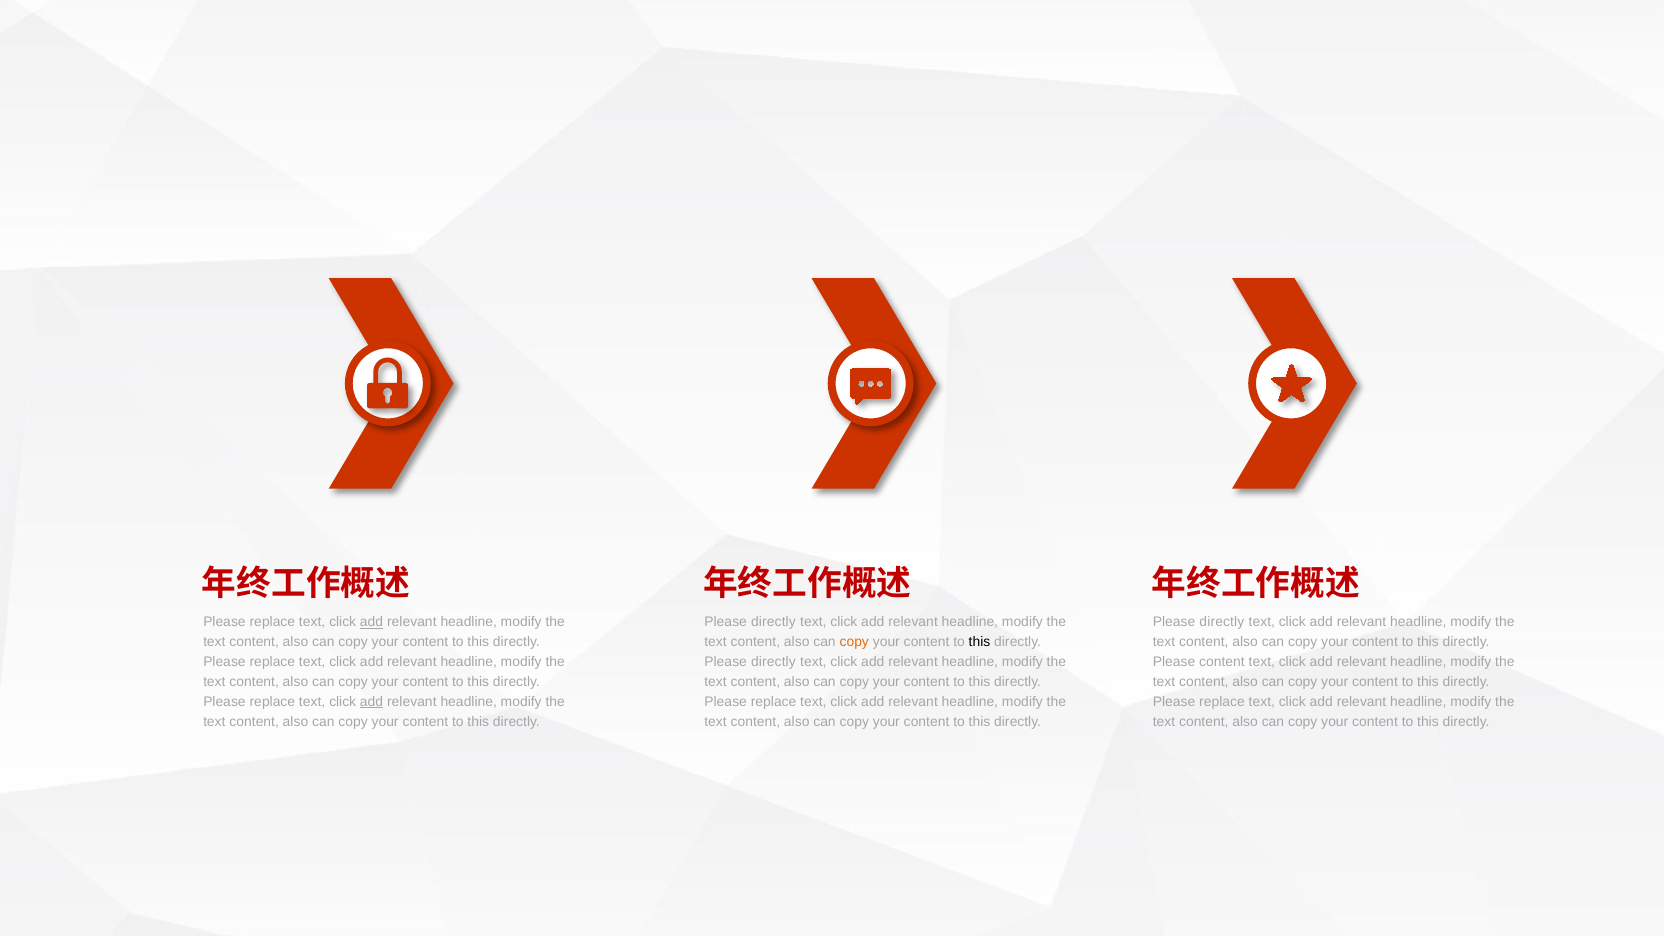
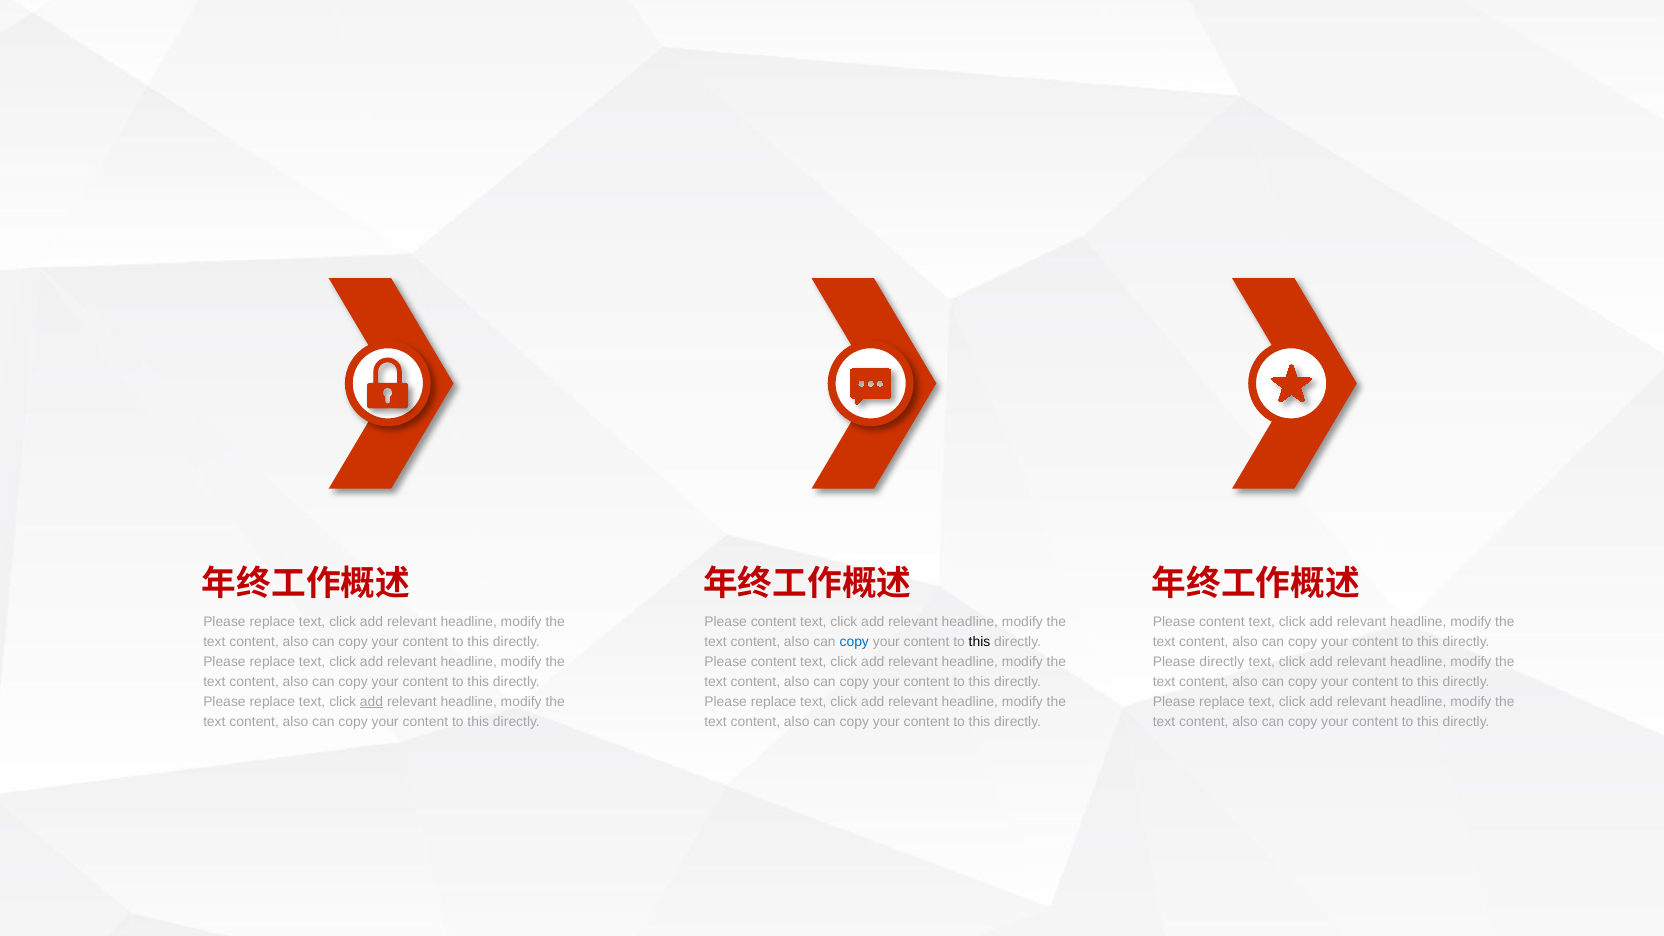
add at (372, 622) underline: present -> none
directly at (773, 622): directly -> content
directly at (1222, 622): directly -> content
copy at (854, 642) colour: orange -> blue
directly at (773, 662): directly -> content
Please content: content -> directly
